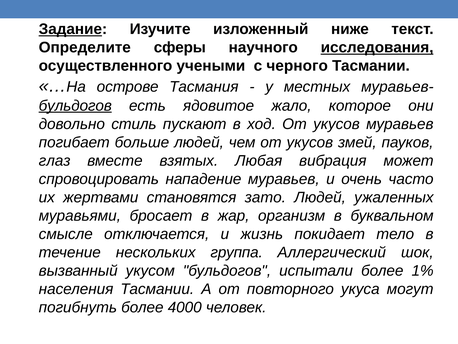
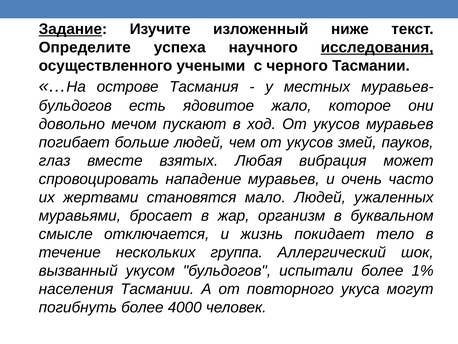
сферы: сферы -> успеха
бульдогов at (75, 105) underline: present -> none
стиль: стиль -> мечом
зато: зато -> мало
